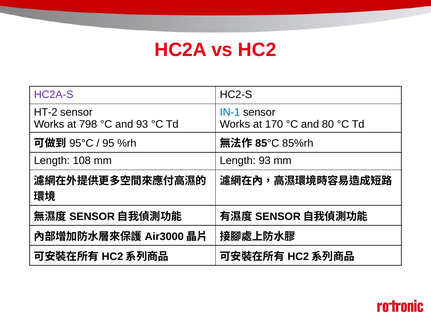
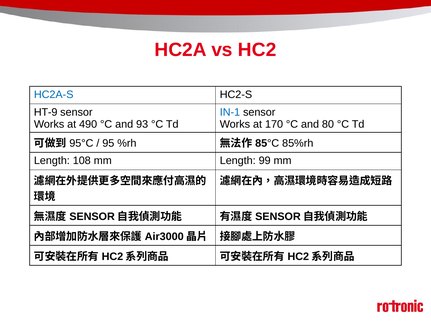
HC2A-S colour: purple -> blue
HT-2: HT-2 -> HT-9
798: 798 -> 490
Length 93: 93 -> 99
